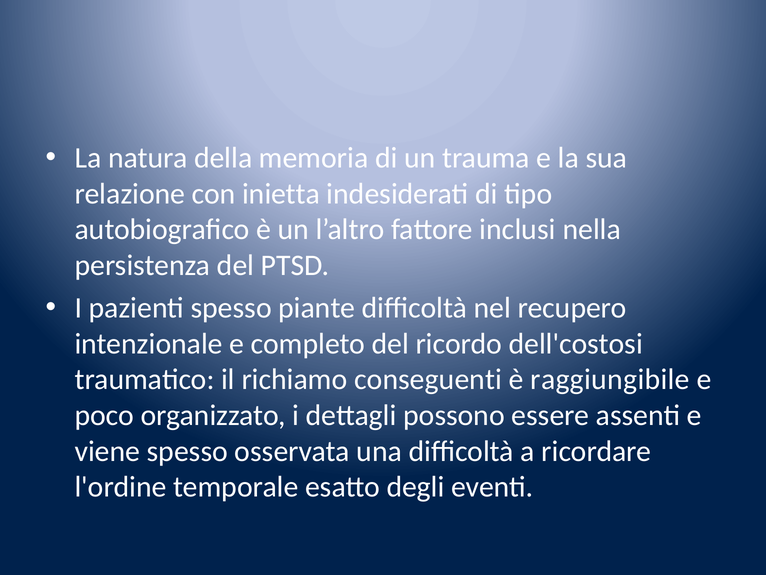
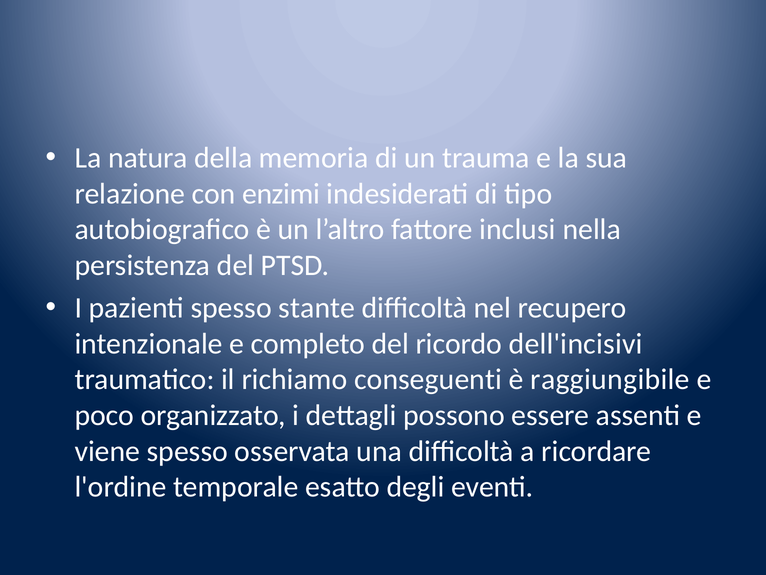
inietta: inietta -> enzimi
piante: piante -> stante
dell'costosi: dell'costosi -> dell'incisivi
